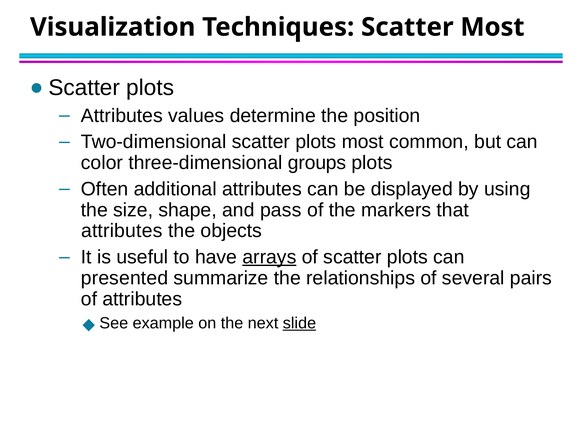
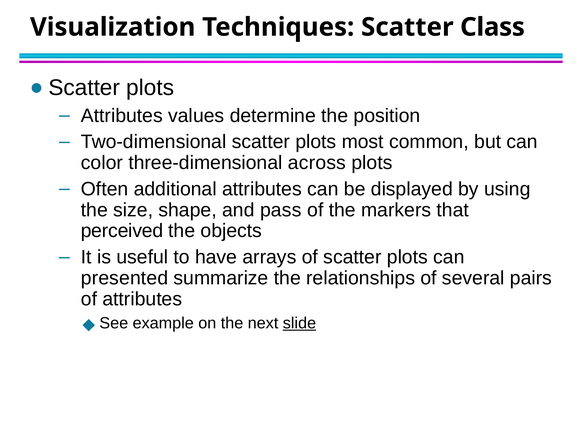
Scatter Most: Most -> Class
groups: groups -> across
attributes at (122, 231): attributes -> perceived
arrays underline: present -> none
